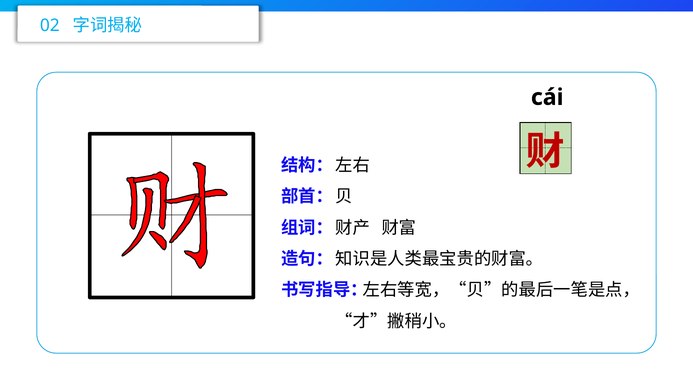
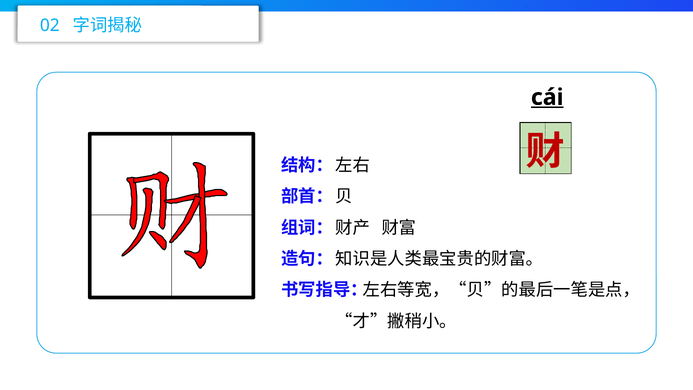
cái underline: none -> present
